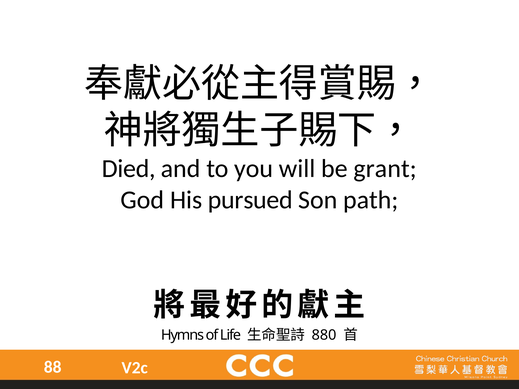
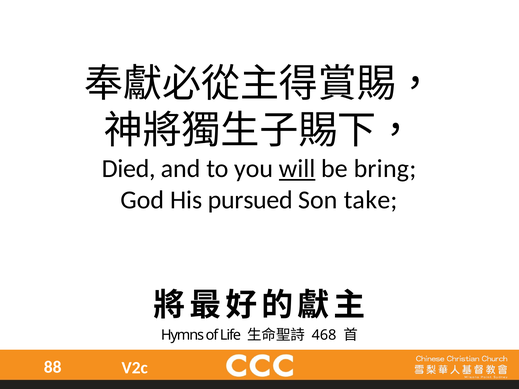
will underline: none -> present
grant: grant -> bring
path: path -> take
880: 880 -> 468
